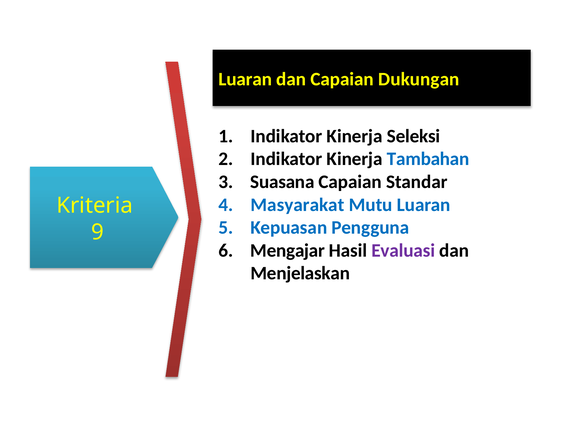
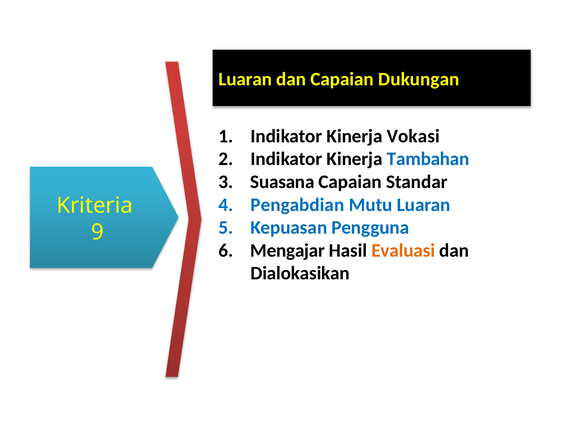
Seleksi: Seleksi -> Vokasi
Masyarakat: Masyarakat -> Pengabdian
Evaluasi colour: purple -> orange
Menjelaskan: Menjelaskan -> Dialokasikan
